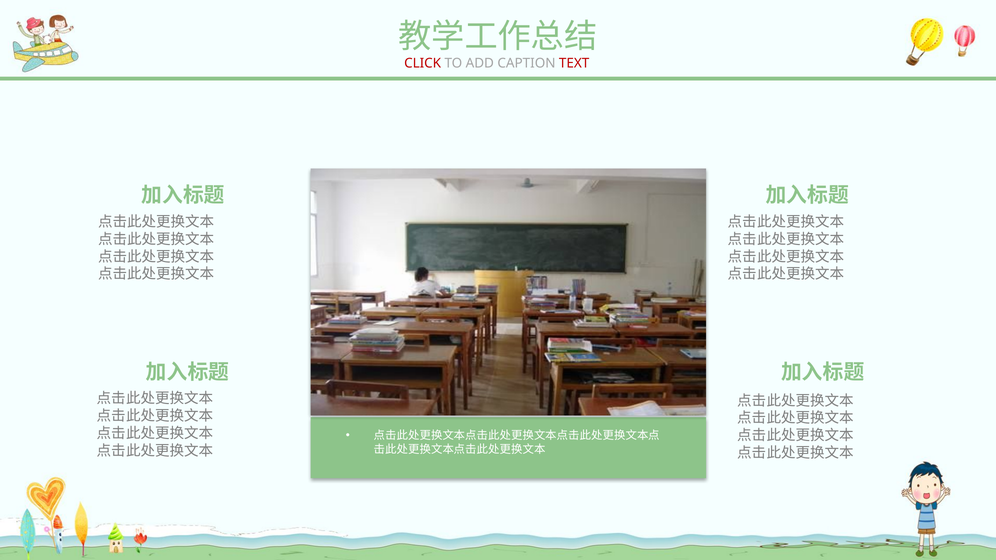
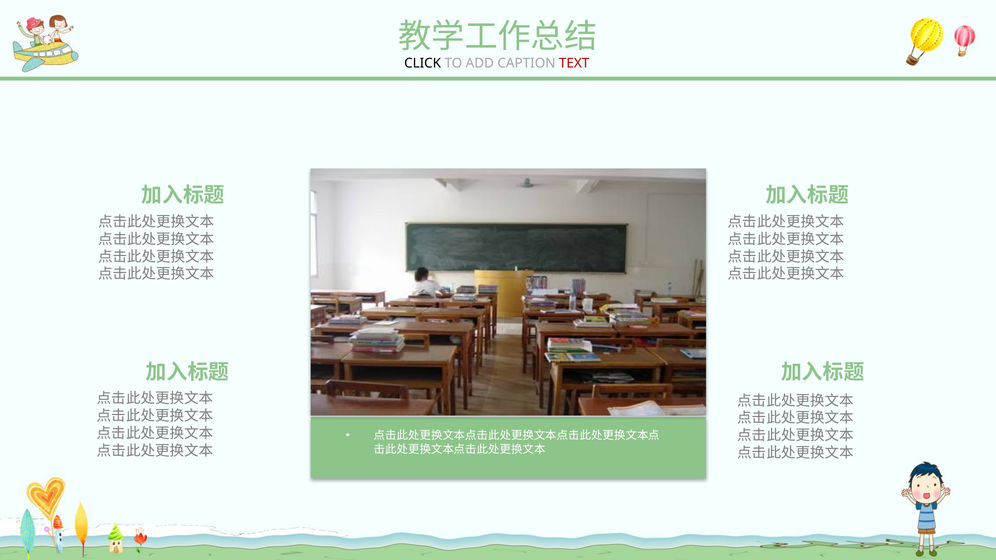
CLICK colour: red -> black
